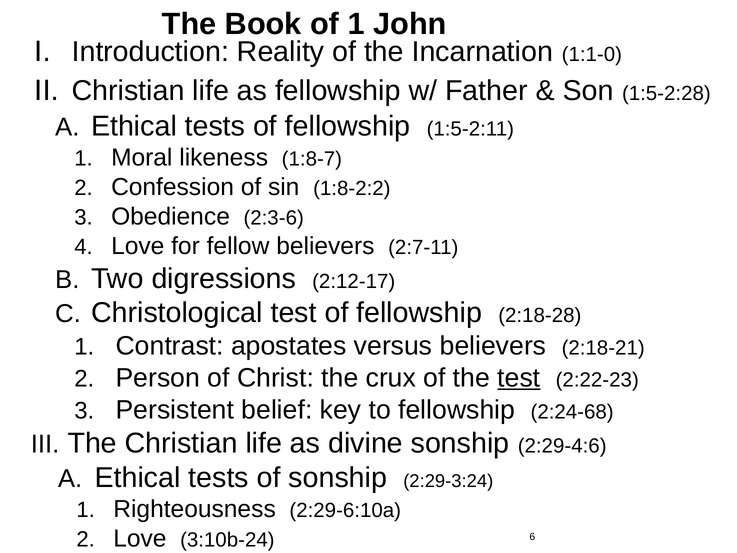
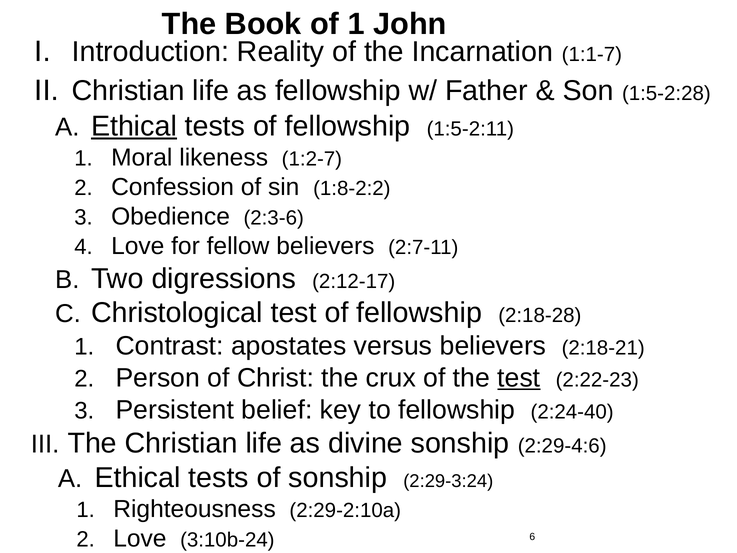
1:1-0: 1:1-0 -> 1:1-7
Ethical at (134, 126) underline: none -> present
1:8-7: 1:8-7 -> 1:2-7
2:24-68: 2:24-68 -> 2:24-40
2:29-6:10a: 2:29-6:10a -> 2:29-2:10a
